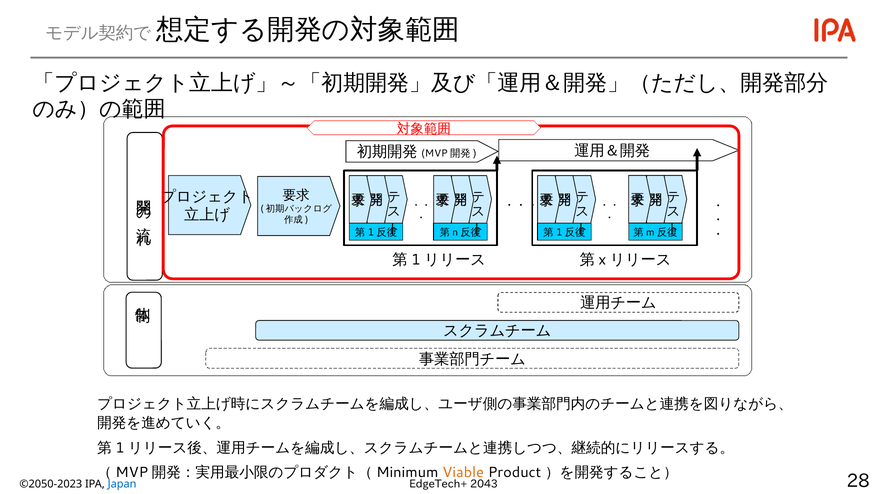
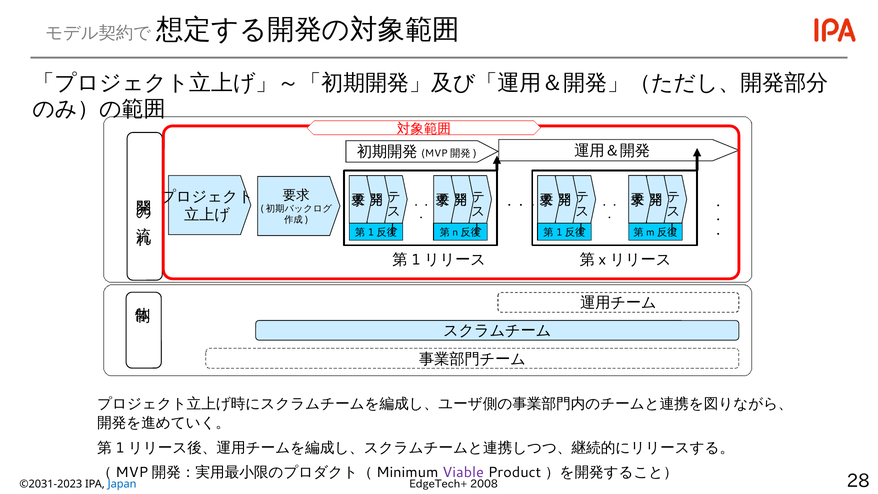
Viable colour: orange -> purple
2043: 2043 -> 2008
©2050-2023: ©2050-2023 -> ©2031-2023
